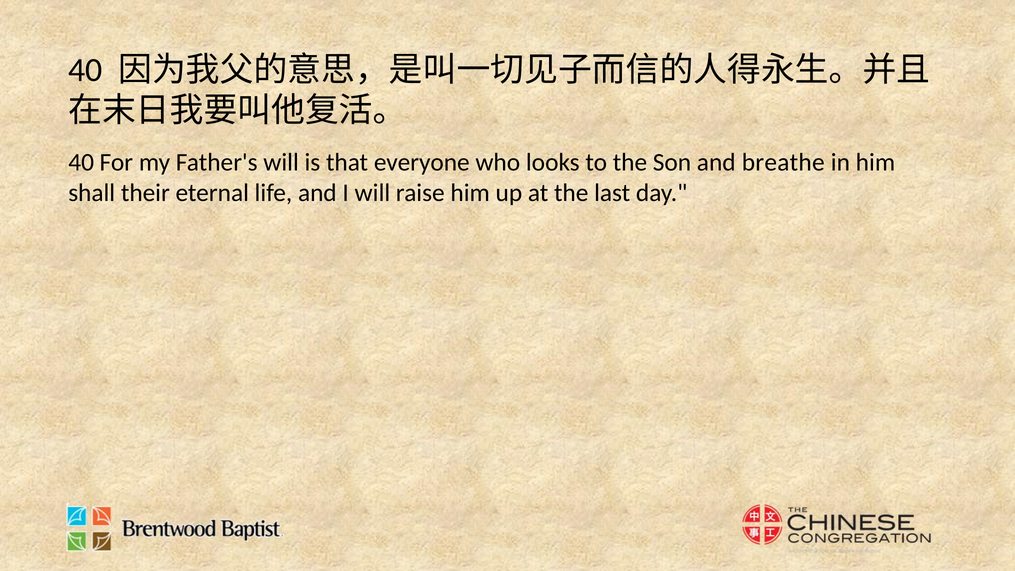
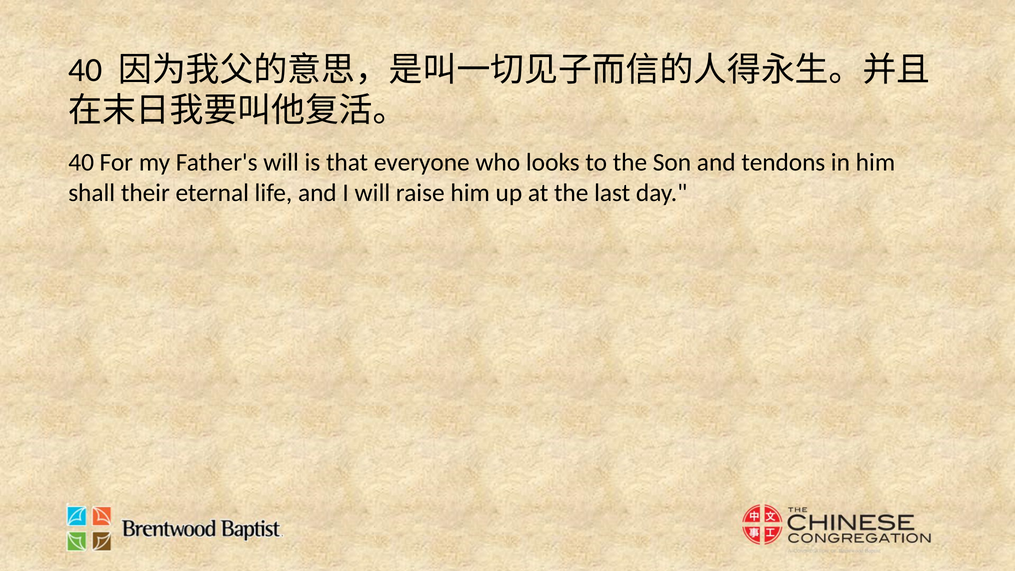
breathe: breathe -> tendons
